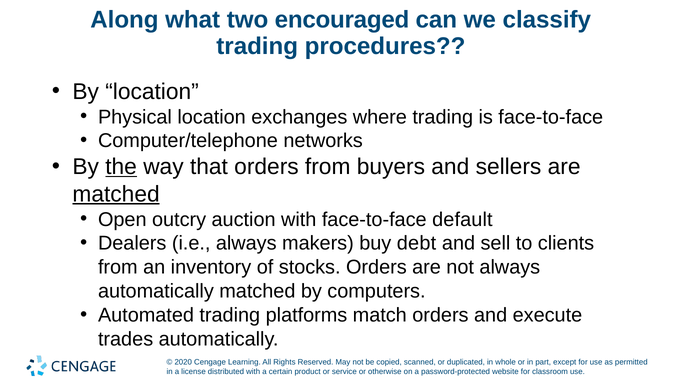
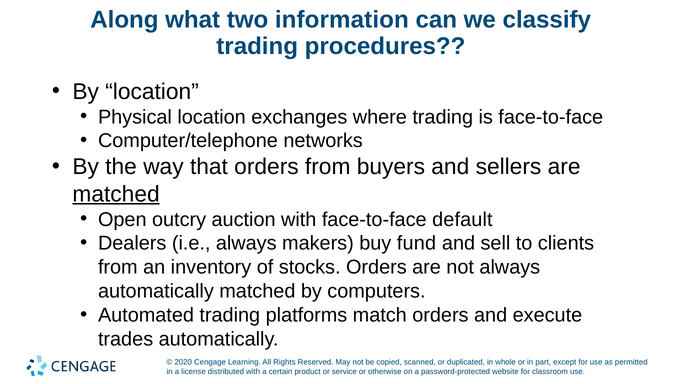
encouraged: encouraged -> information
the underline: present -> none
debt: debt -> fund
